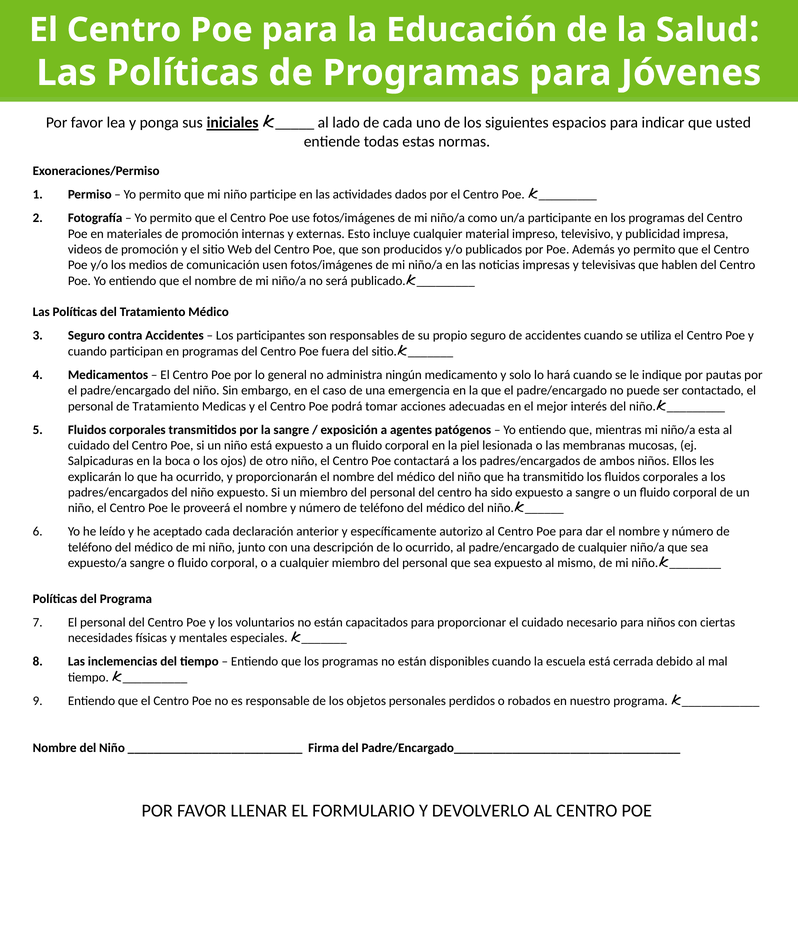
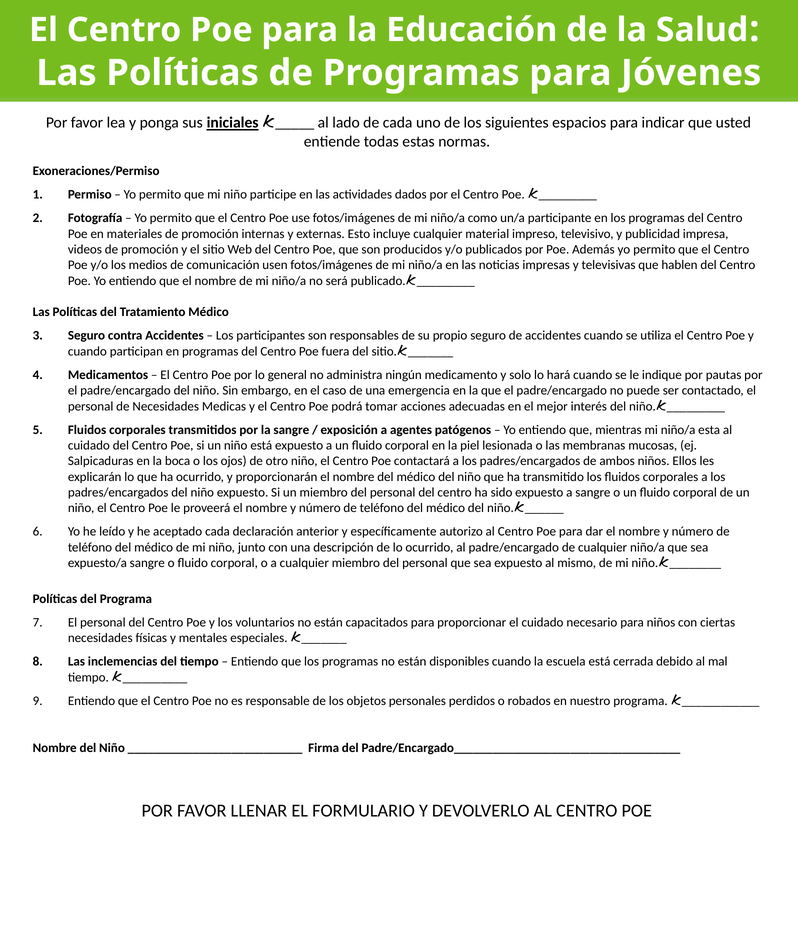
de Tratamiento: Tratamiento -> Necesidades
